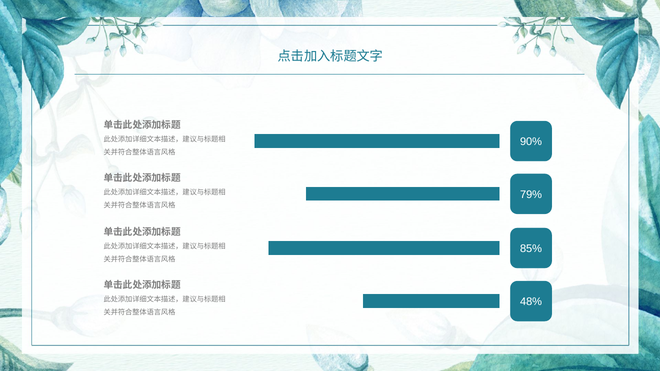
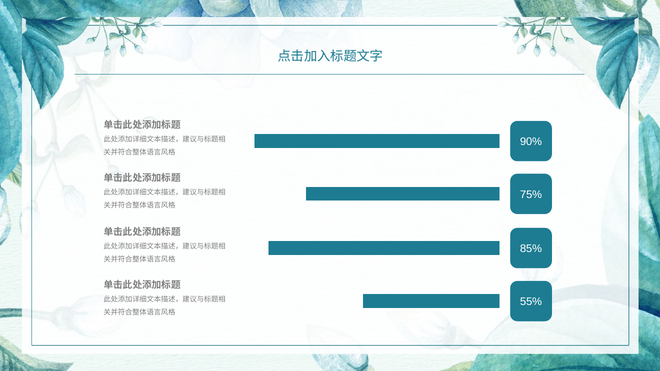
79%: 79% -> 75%
48%: 48% -> 55%
